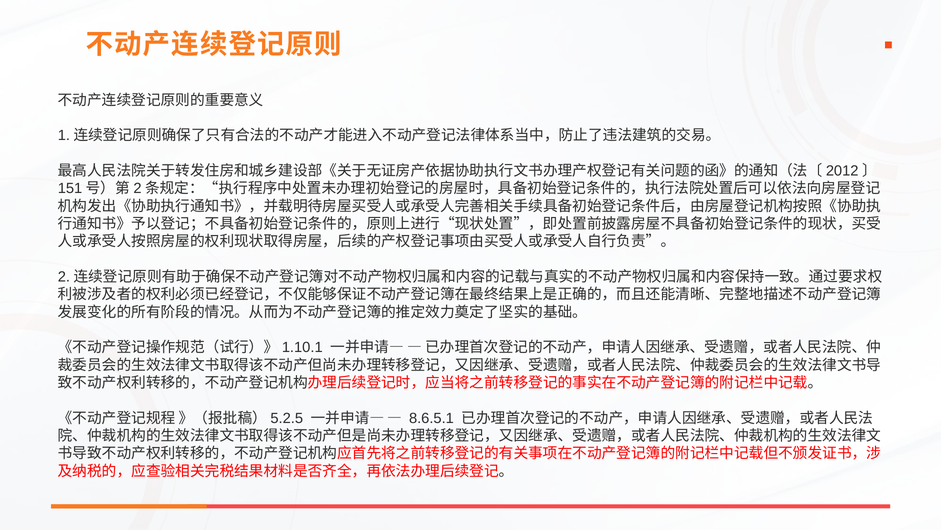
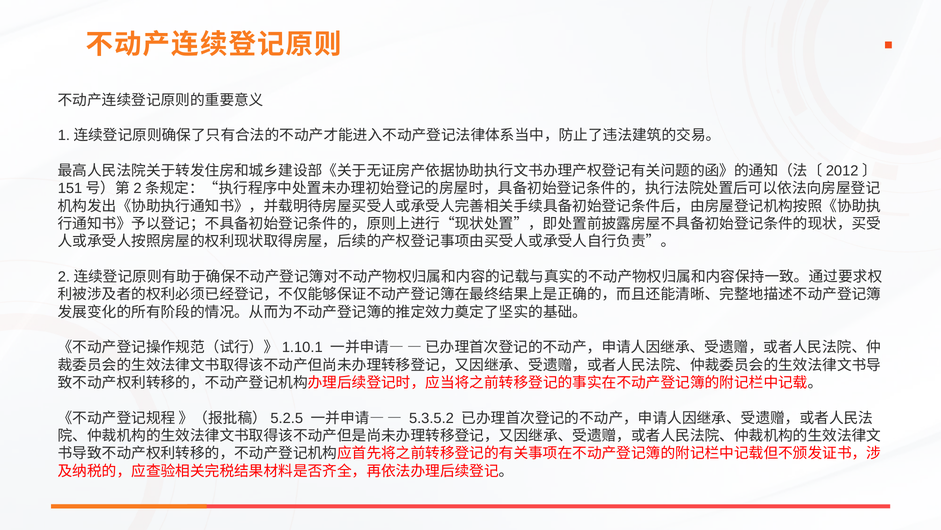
8.6.5.1: 8.6.5.1 -> 5.3.5.2
